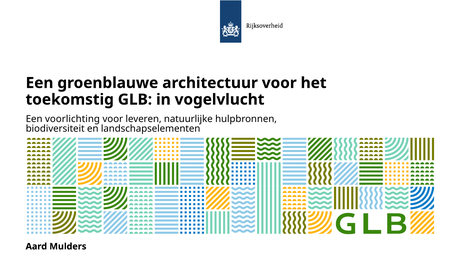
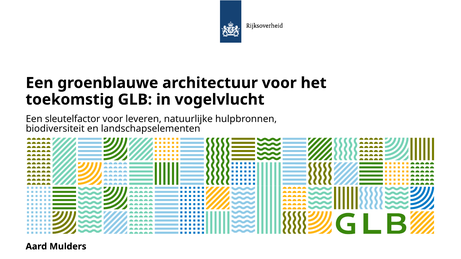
voorlichting: voorlichting -> sleutelfactor
